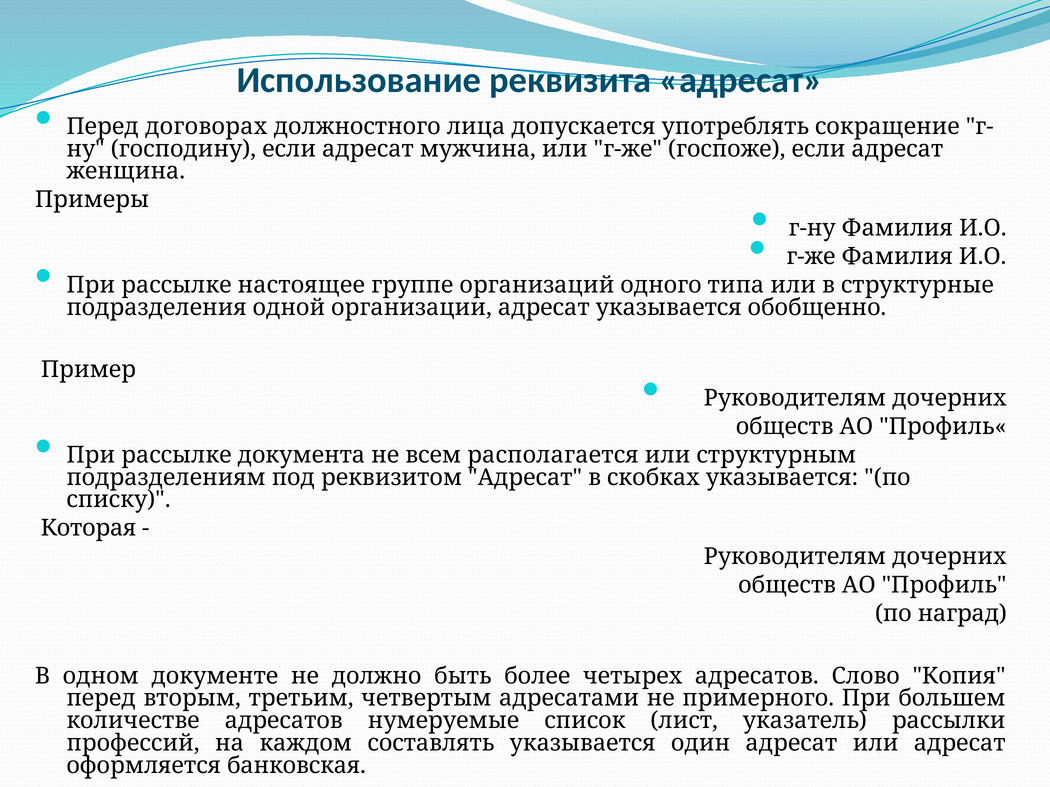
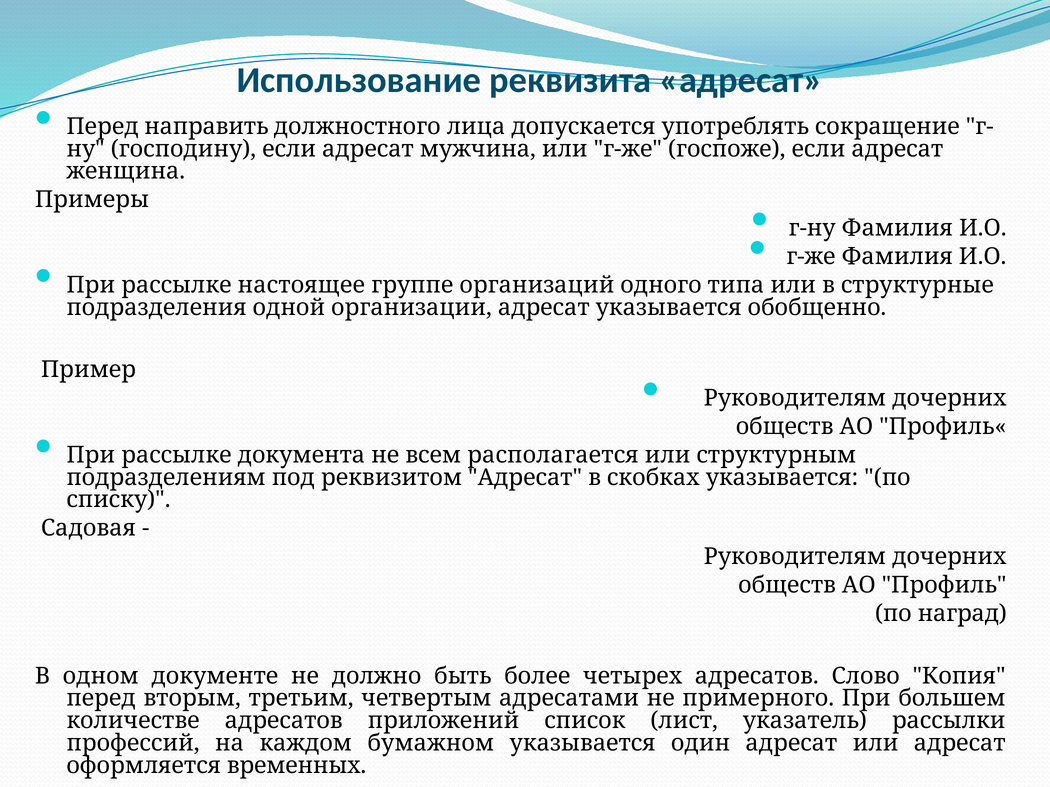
договорах: договорах -> направить
Которая: Которая -> Садовая
нумеруемые: нумеруемые -> приложений
составлять: составлять -> бумажном
банковская: банковская -> временных
